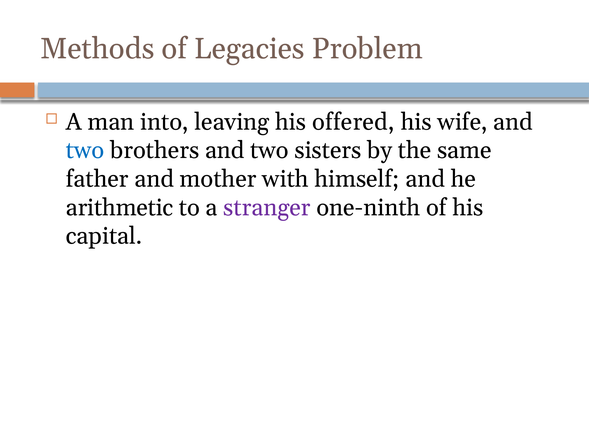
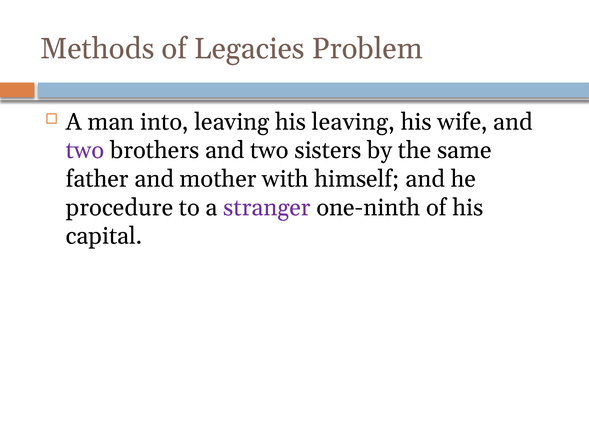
his offered: offered -> leaving
two at (85, 150) colour: blue -> purple
arithmetic: arithmetic -> procedure
